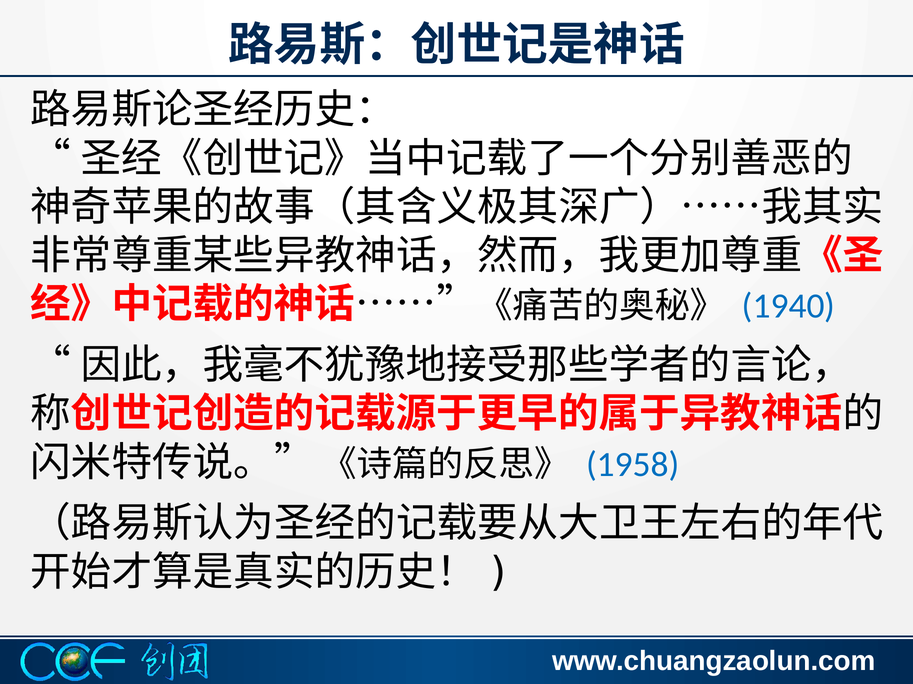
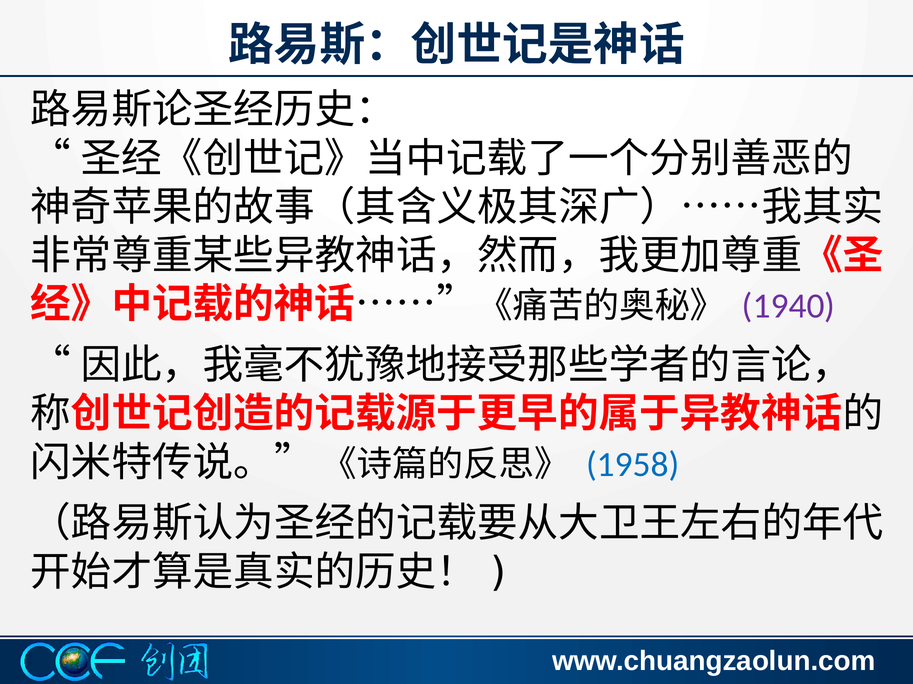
1940 colour: blue -> purple
